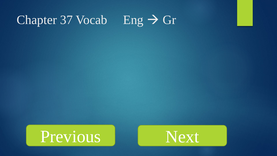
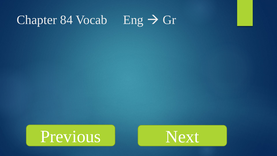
37: 37 -> 84
